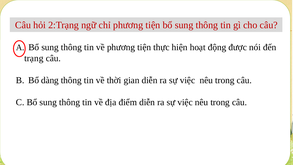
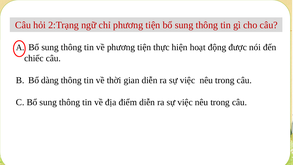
trạng: trạng -> chiếc
